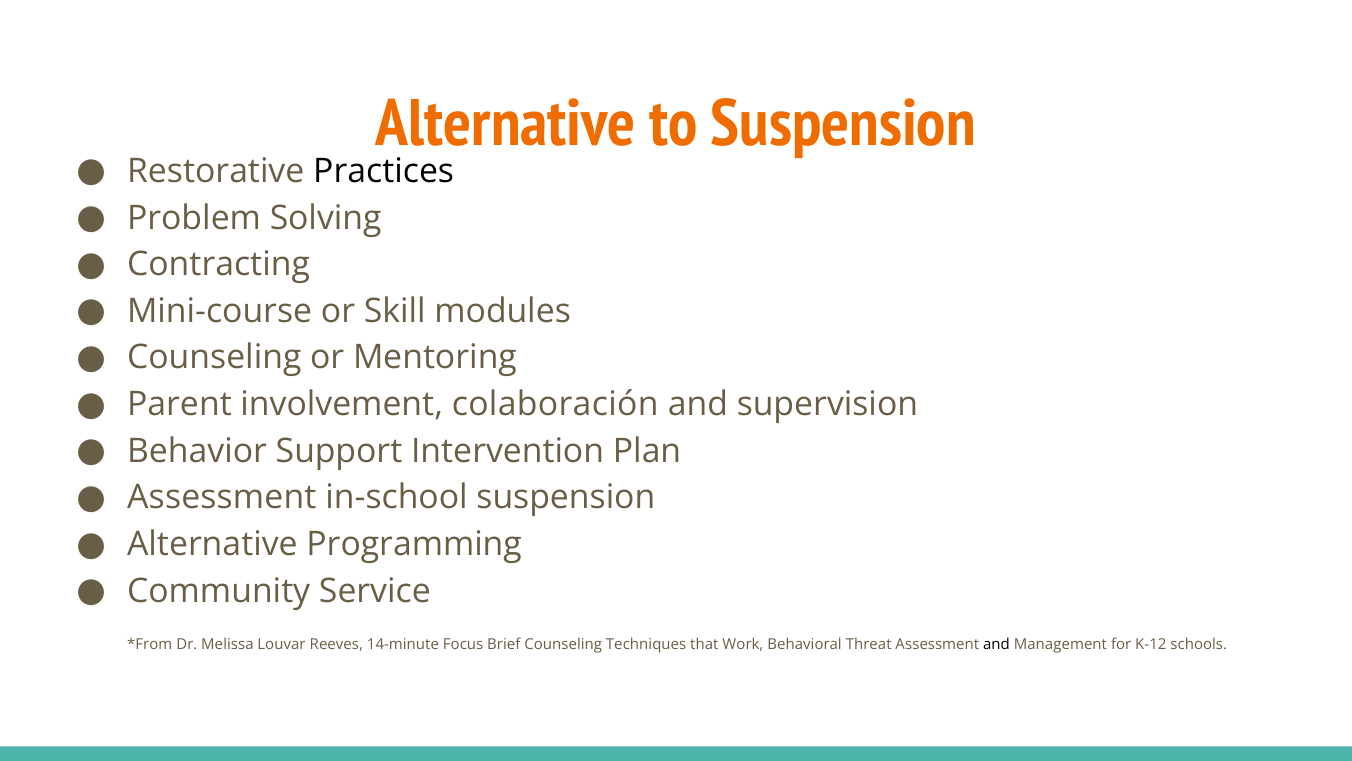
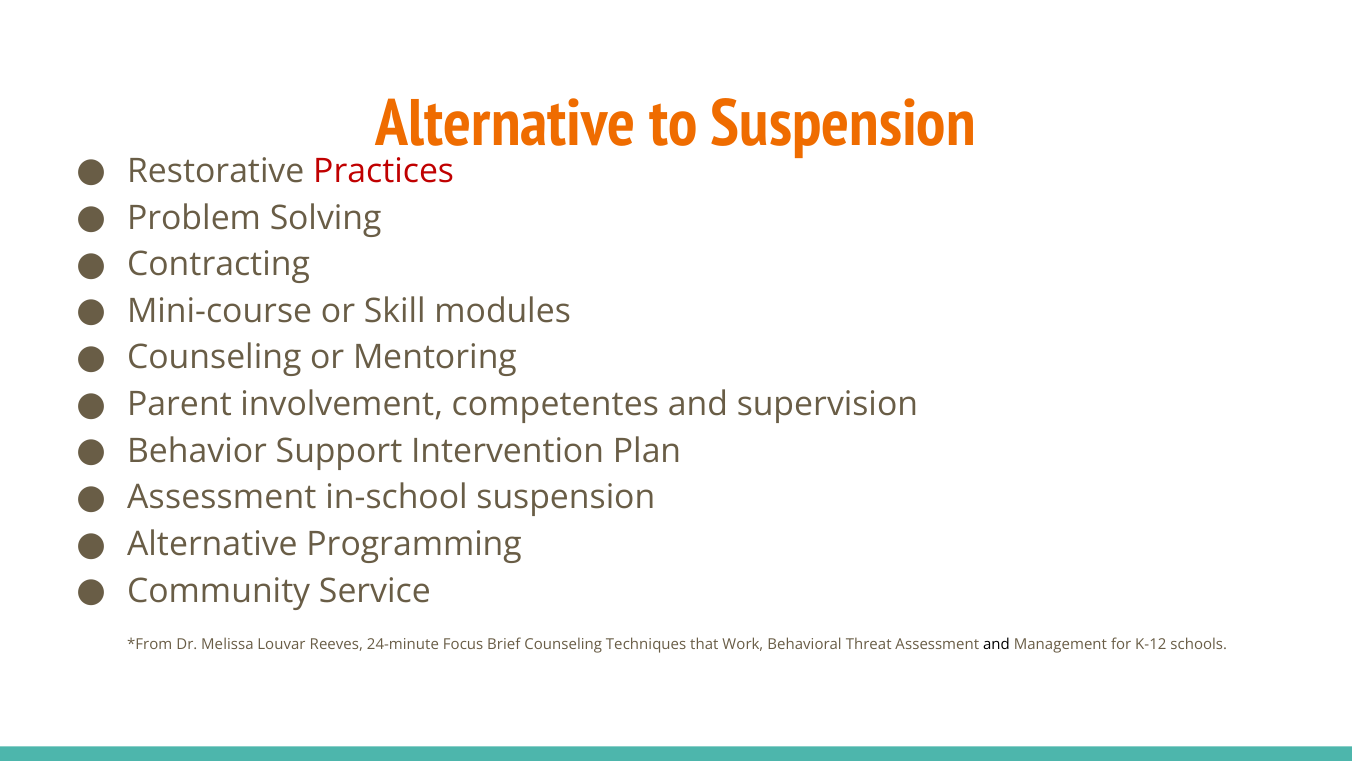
Practices colour: black -> red
colaboración: colaboración -> competentes
14-minute: 14-minute -> 24-minute
